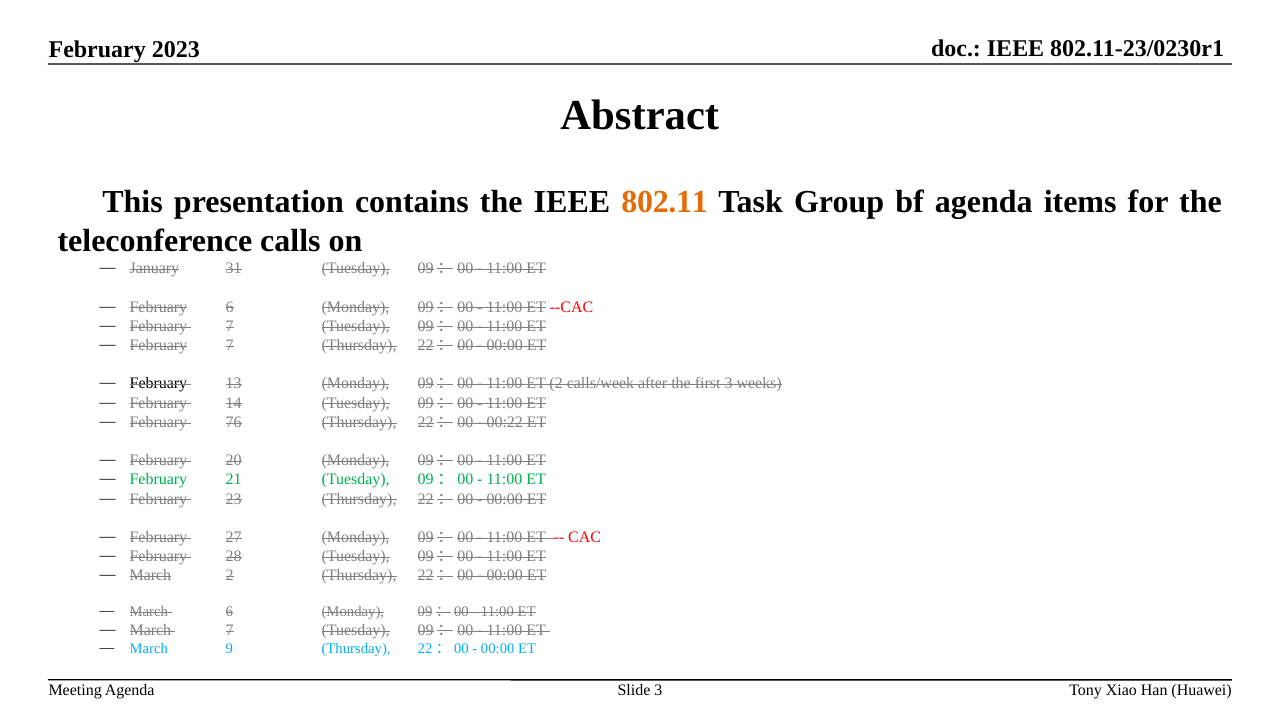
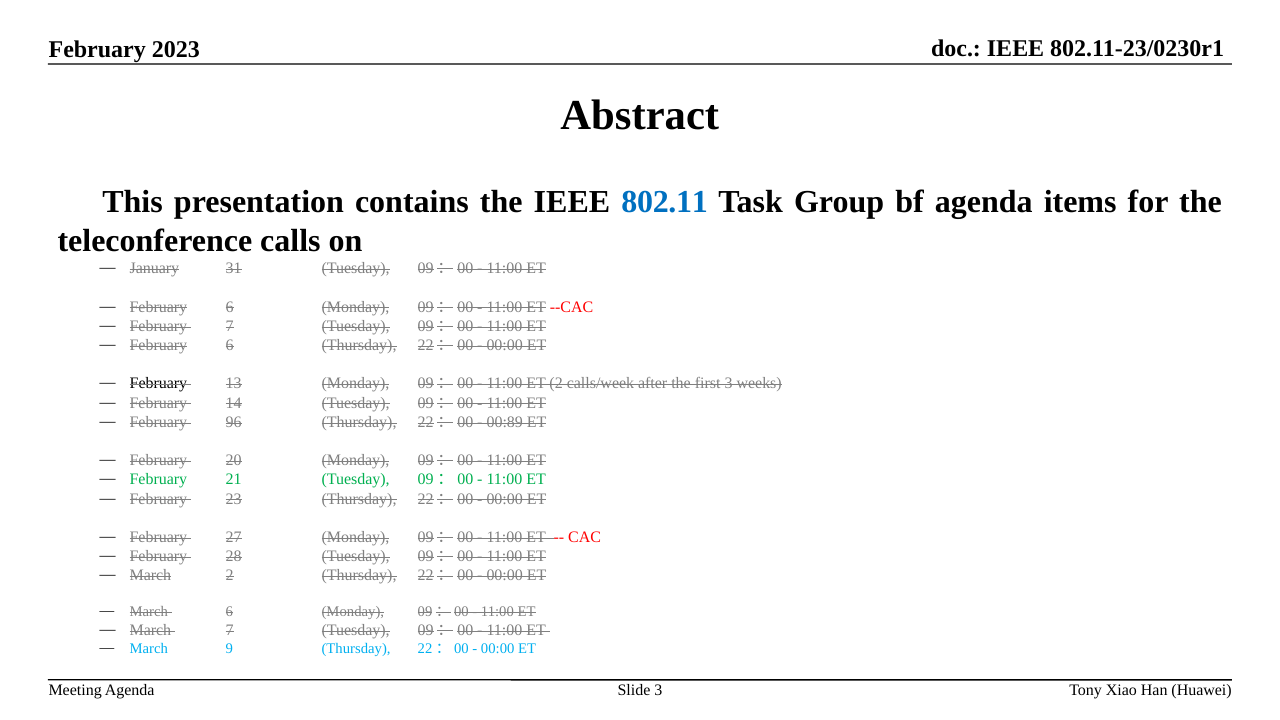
802.11 colour: orange -> blue
7 at (230, 345): 7 -> 6
76: 76 -> 96
00:22: 00:22 -> 00:89
